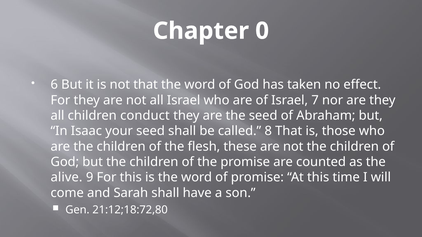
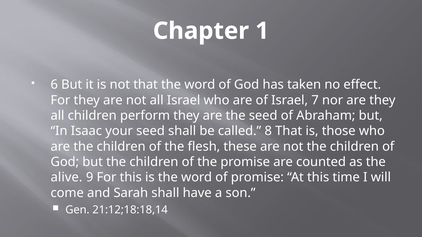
0: 0 -> 1
conduct: conduct -> perform
21:12;18:72,80: 21:12;18:72,80 -> 21:12;18:18,14
